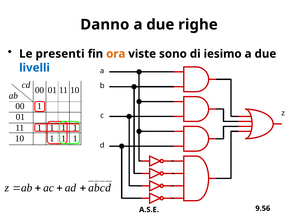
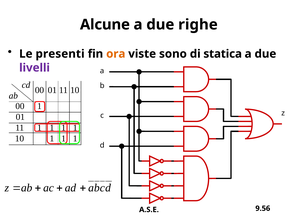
Danno: Danno -> Alcune
iesimo: iesimo -> statica
livelli colour: blue -> purple
